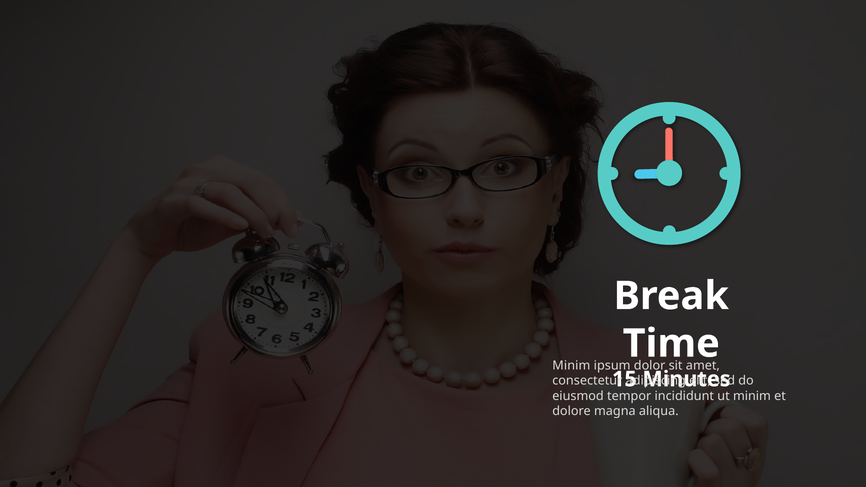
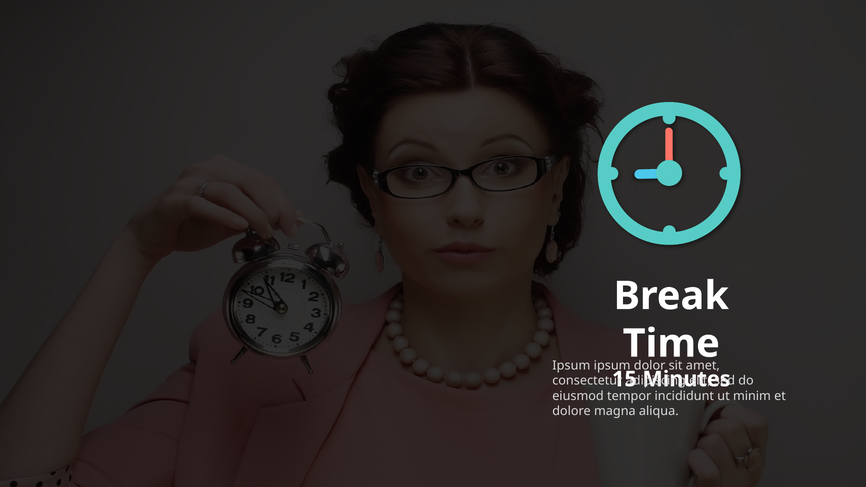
Minim at (571, 366): Minim -> Ipsum
